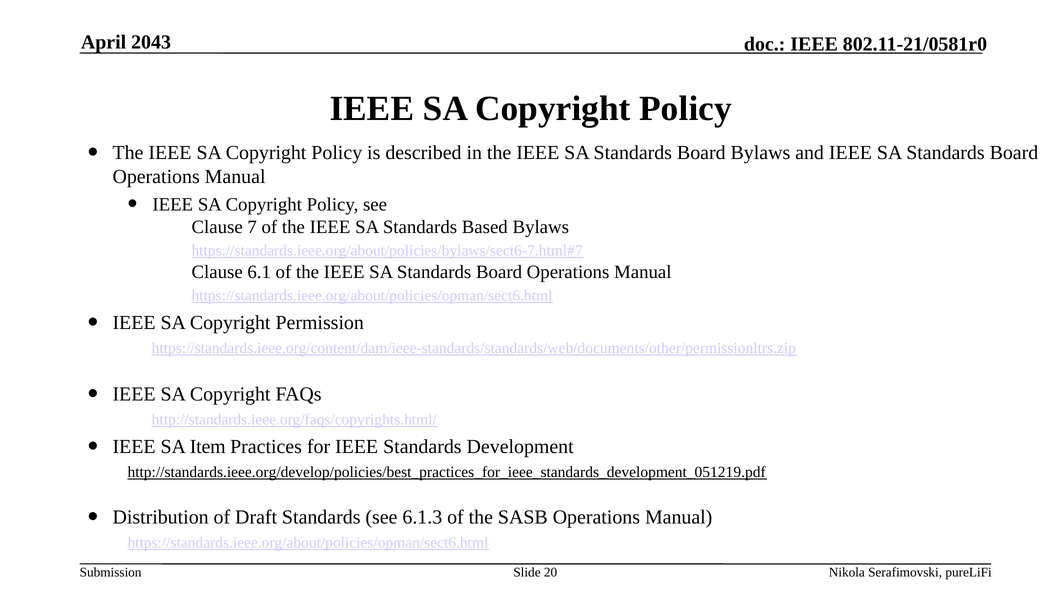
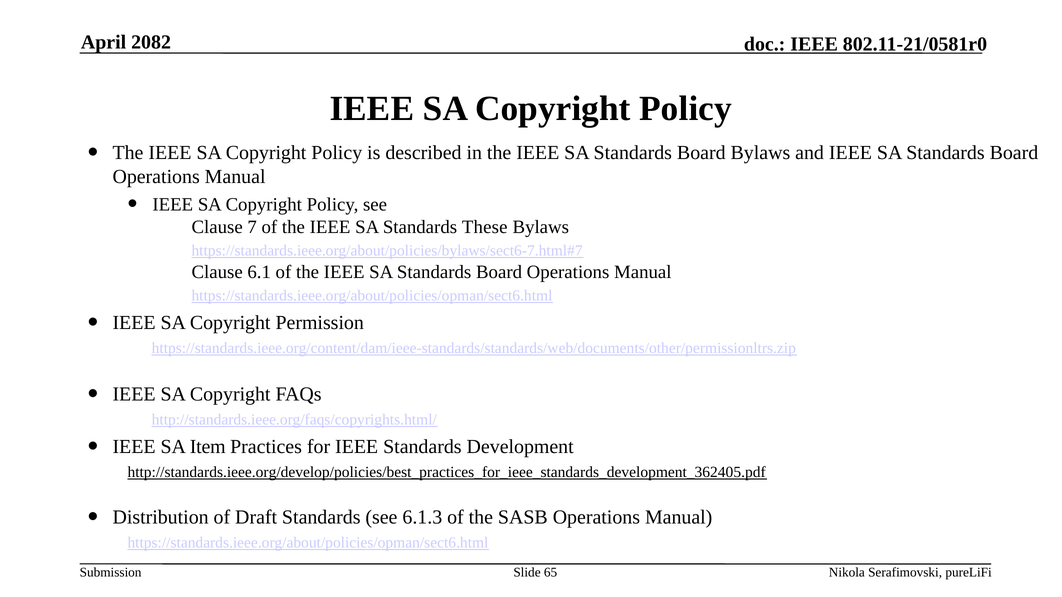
2043: 2043 -> 2082
Based: Based -> These
http://standards.ieee.org/develop/policies/best_practices_for_ieee_standards_development_051219.pdf: http://standards.ieee.org/develop/policies/best_practices_for_ieee_standards_development_051219.pdf -> http://standards.ieee.org/develop/policies/best_practices_for_ieee_standards_development_362405.pdf
20: 20 -> 65
